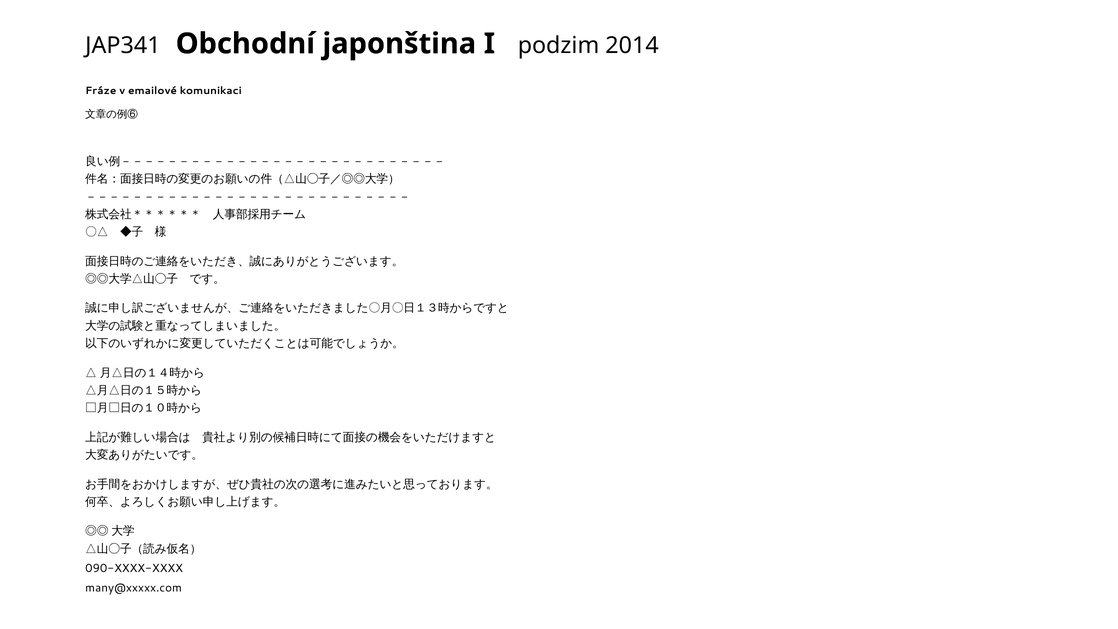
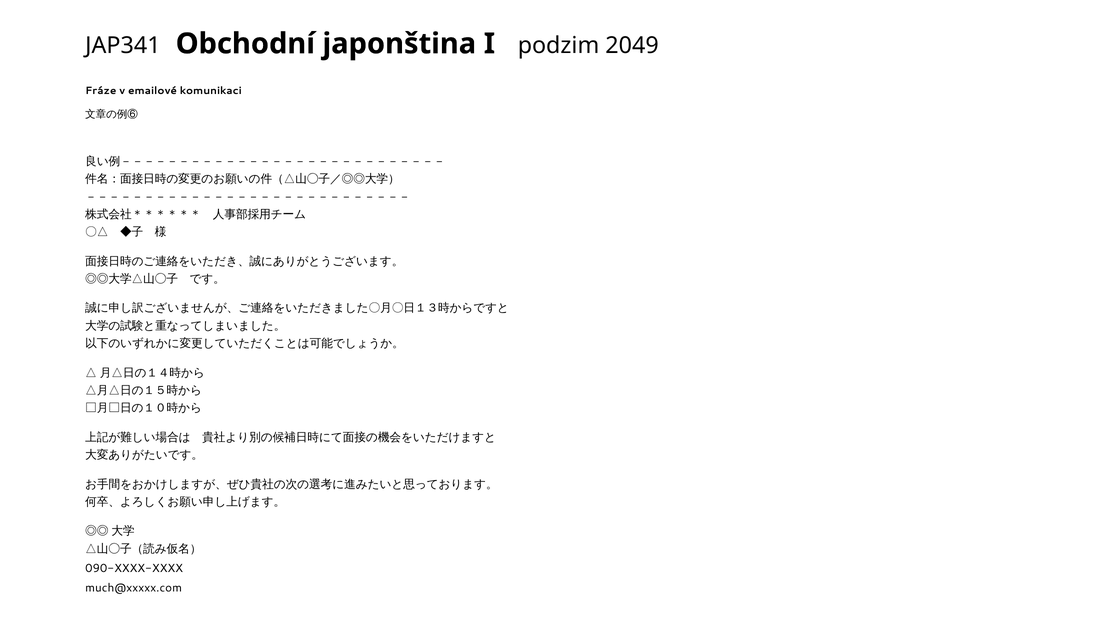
2014: 2014 -> 2049
many@xxxxx.com: many@xxxxx.com -> much@xxxxx.com
